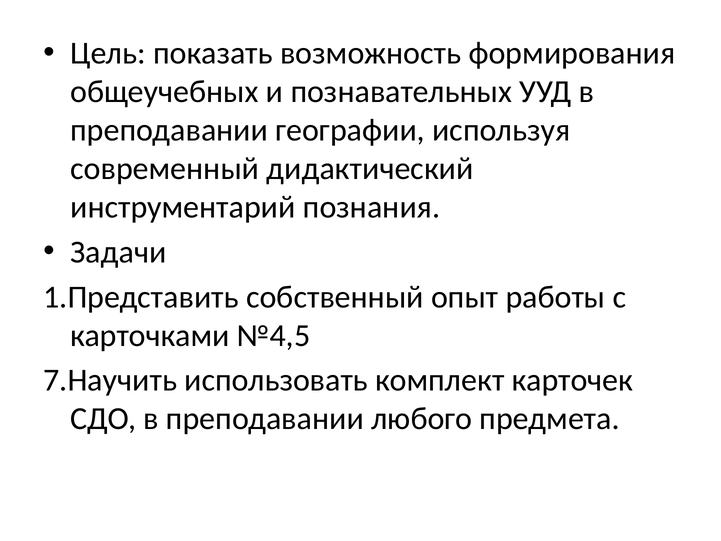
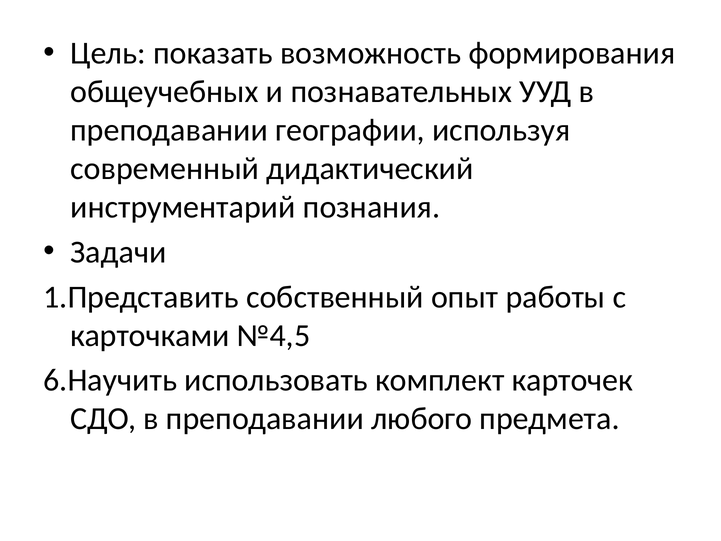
7.Научить: 7.Научить -> 6.Научить
